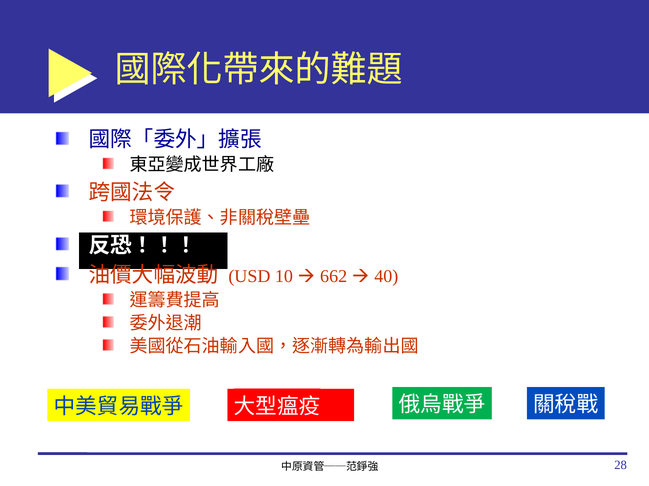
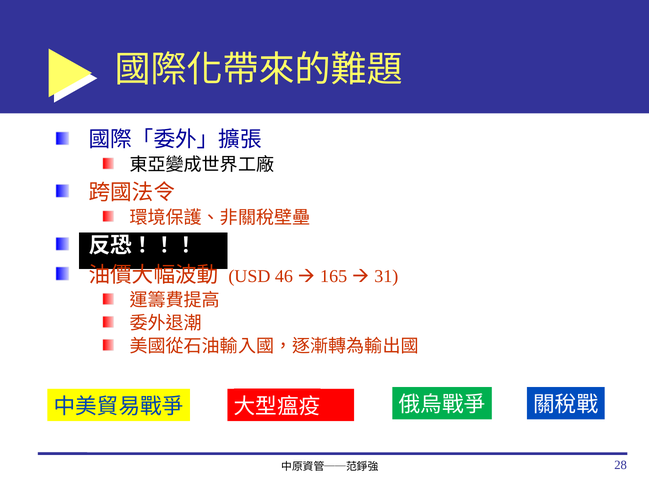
10: 10 -> 46
662: 662 -> 165
40: 40 -> 31
